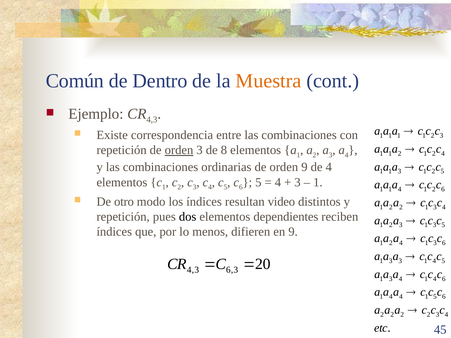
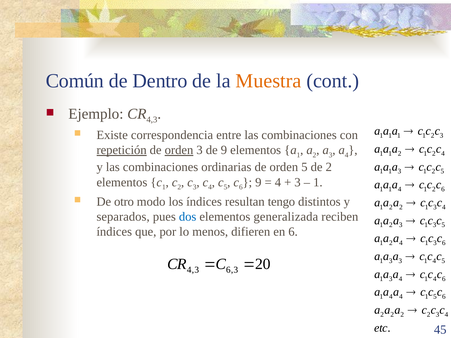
repetición at (122, 150) underline: none -> present
de 8: 8 -> 9
orden 9: 9 -> 5
de 4: 4 -> 2
5 at (258, 182): 5 -> 9
video: video -> tengo
repetición at (123, 217): repetición -> separados
dos colour: black -> blue
dependientes: dependientes -> generalizada
en 9: 9 -> 6
